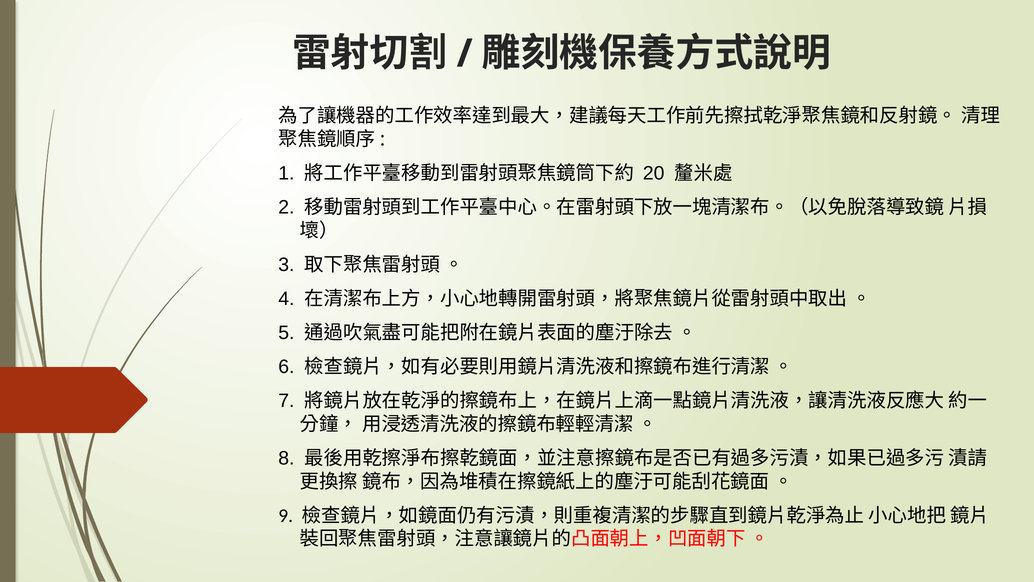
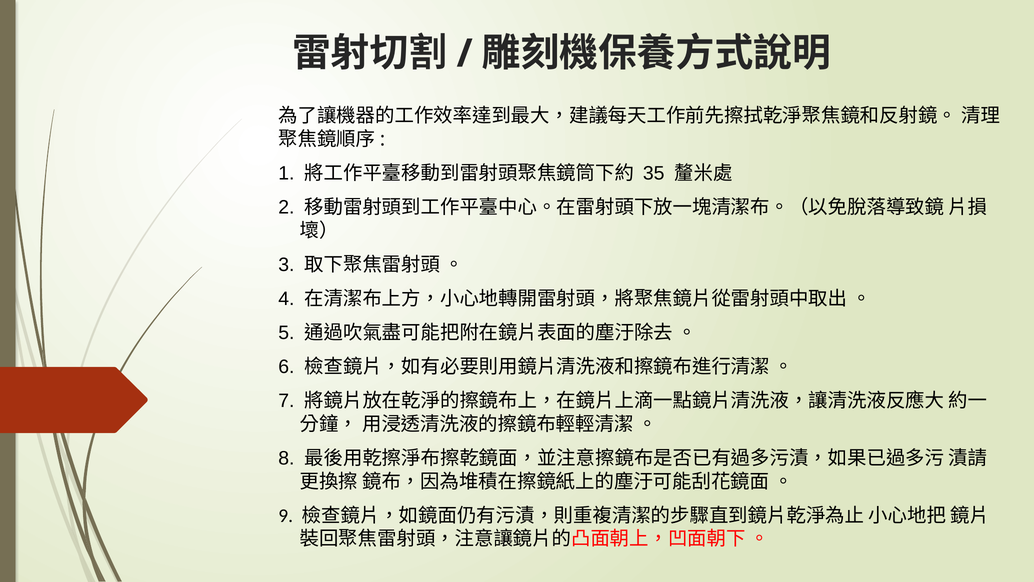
20: 20 -> 35
